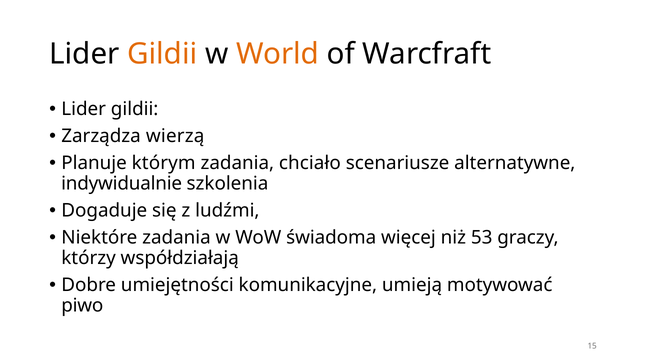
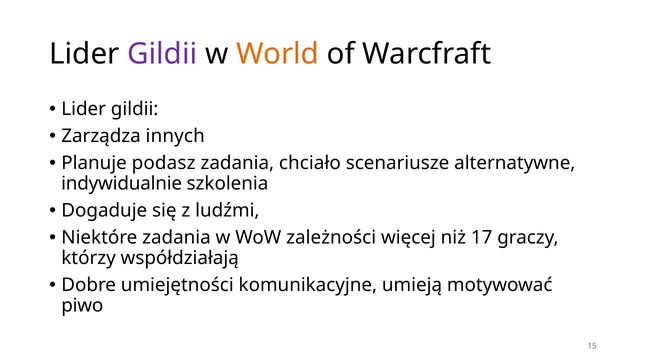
Gildii at (162, 54) colour: orange -> purple
wierzą: wierzą -> innych
którym: którym -> podasz
świadoma: świadoma -> zależności
53: 53 -> 17
